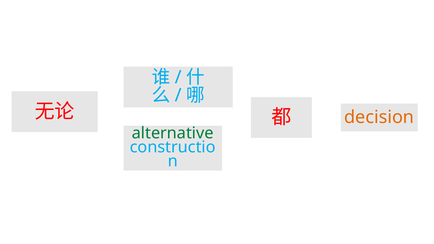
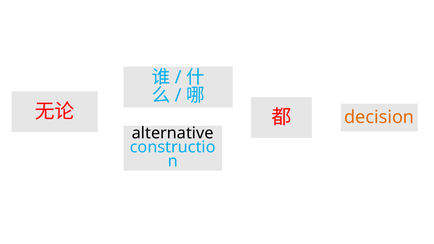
alternative colour: green -> black
